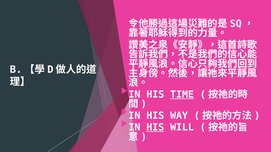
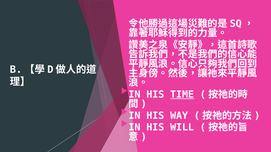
HIS at (155, 128) underline: present -> none
